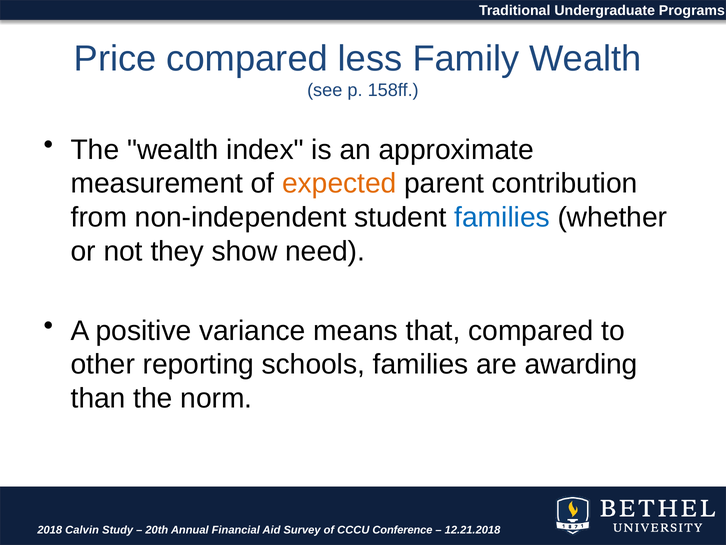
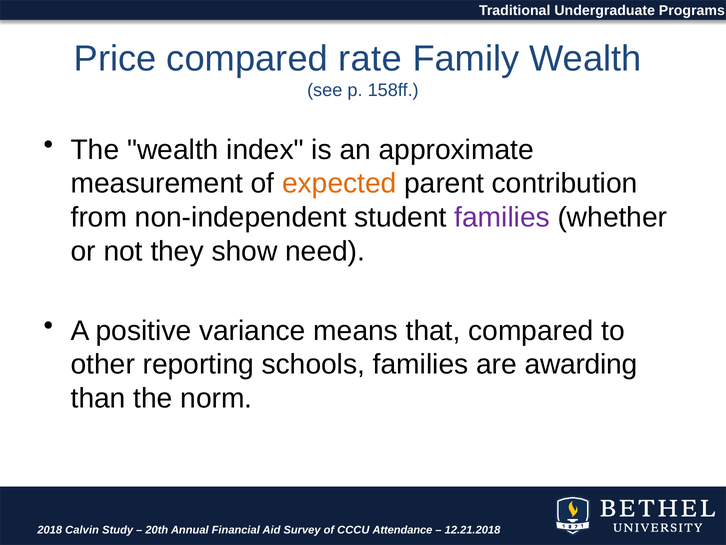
less: less -> rate
families at (502, 217) colour: blue -> purple
Conference: Conference -> Attendance
